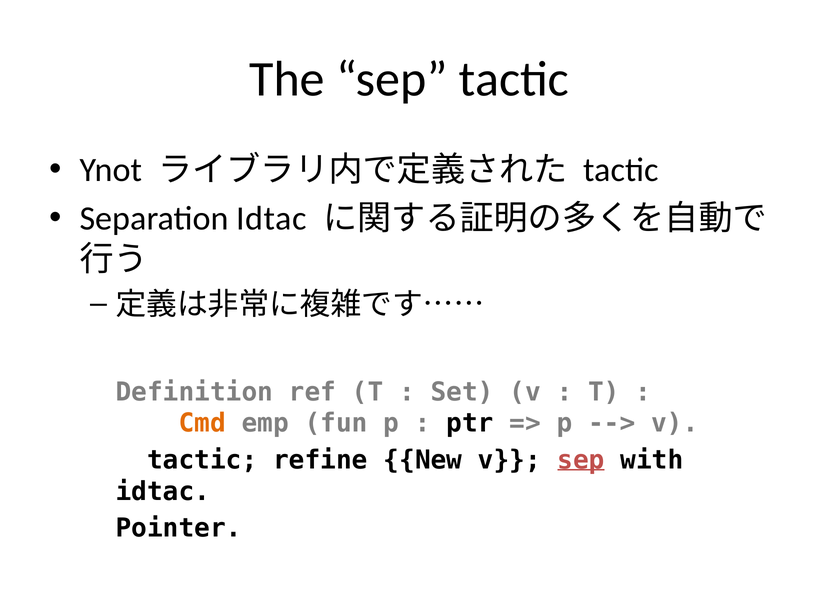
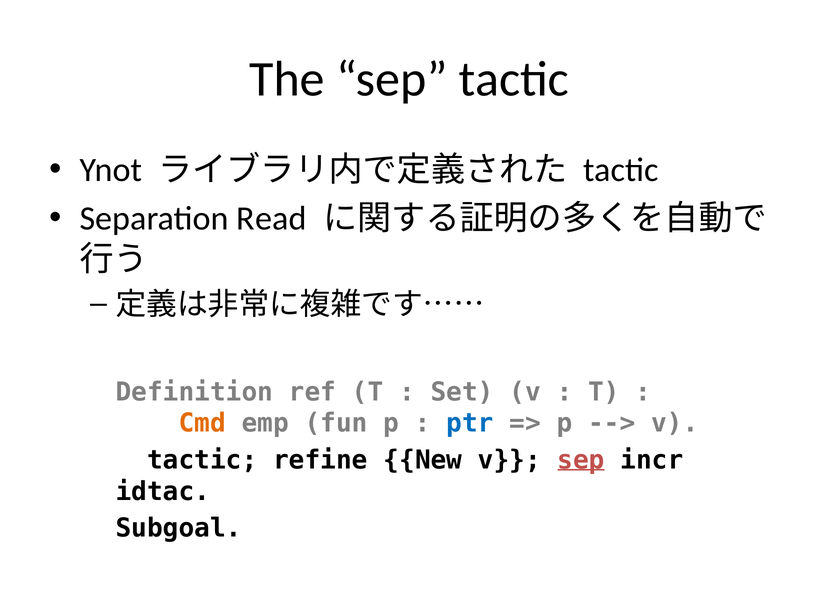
Separation Idtac: Idtac -> Read
ptr colour: black -> blue
with: with -> incr
Pointer: Pointer -> Subgoal
